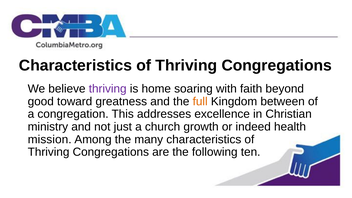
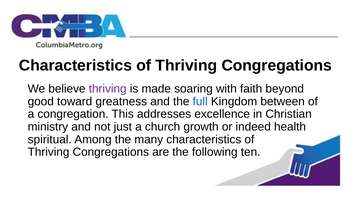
home: home -> made
full colour: orange -> blue
mission: mission -> spiritual
